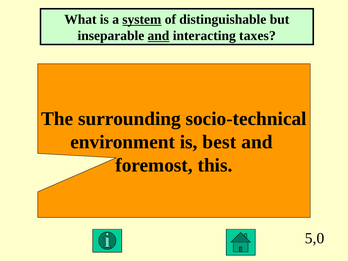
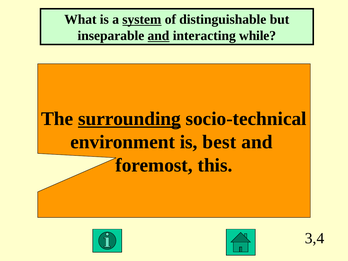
taxes: taxes -> while
surrounding underline: none -> present
5,0: 5,0 -> 3,4
